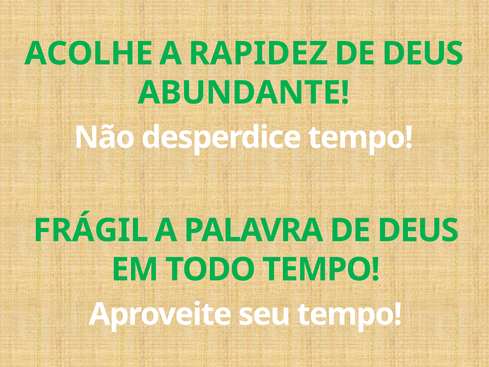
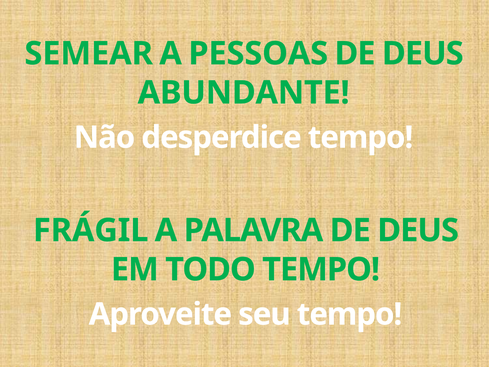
ACOLHE: ACOLHE -> SEMEAR
RAPIDEZ: RAPIDEZ -> PESSOAS
